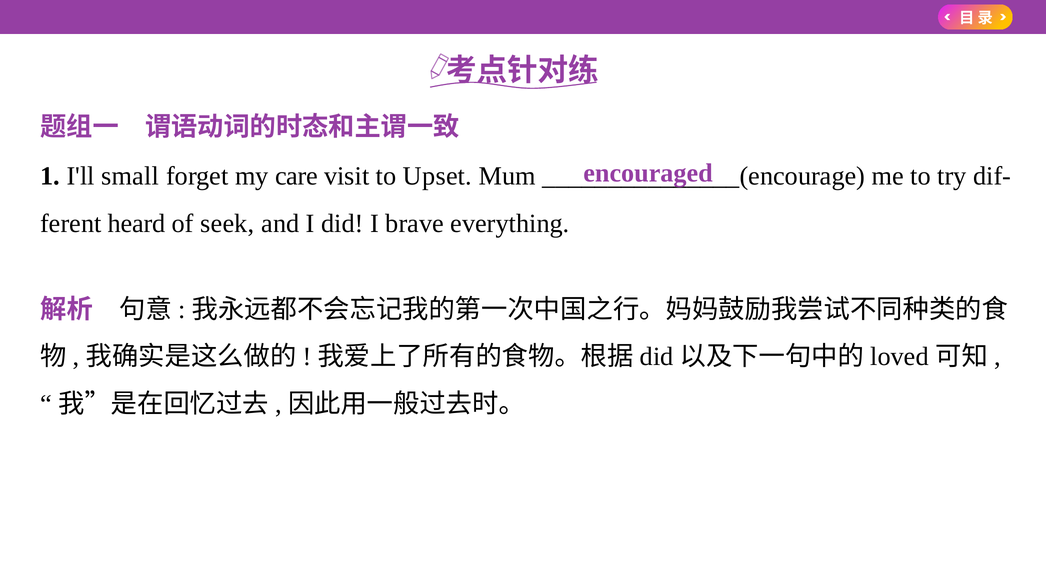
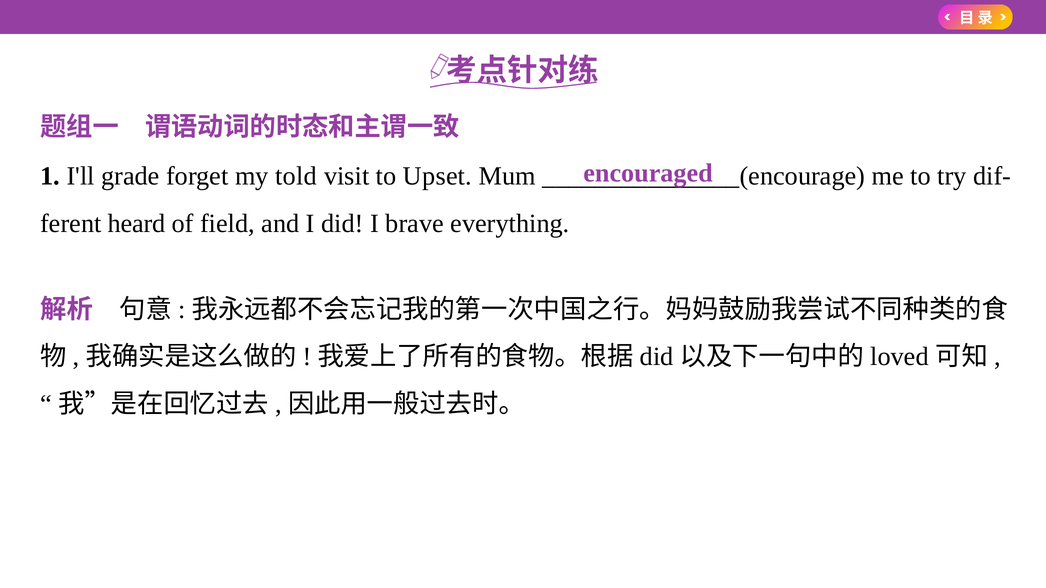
small: small -> grade
care: care -> told
seek: seek -> field
